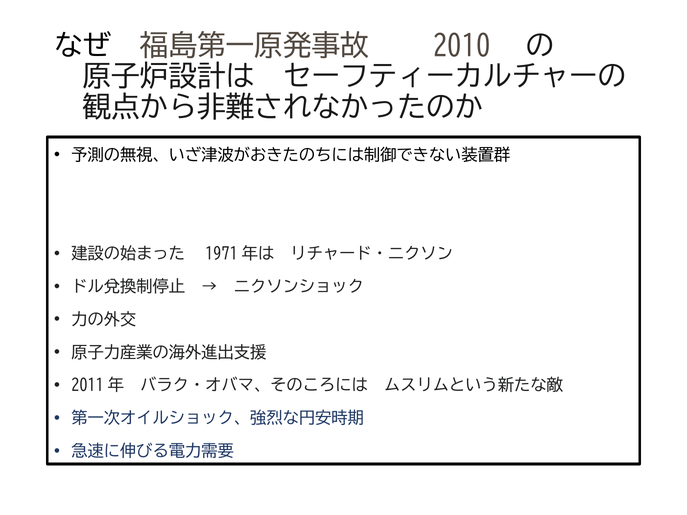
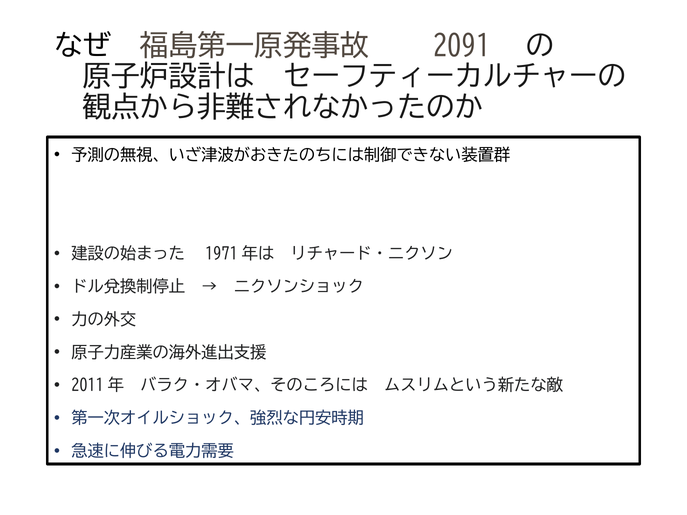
2010: 2010 -> 2091
